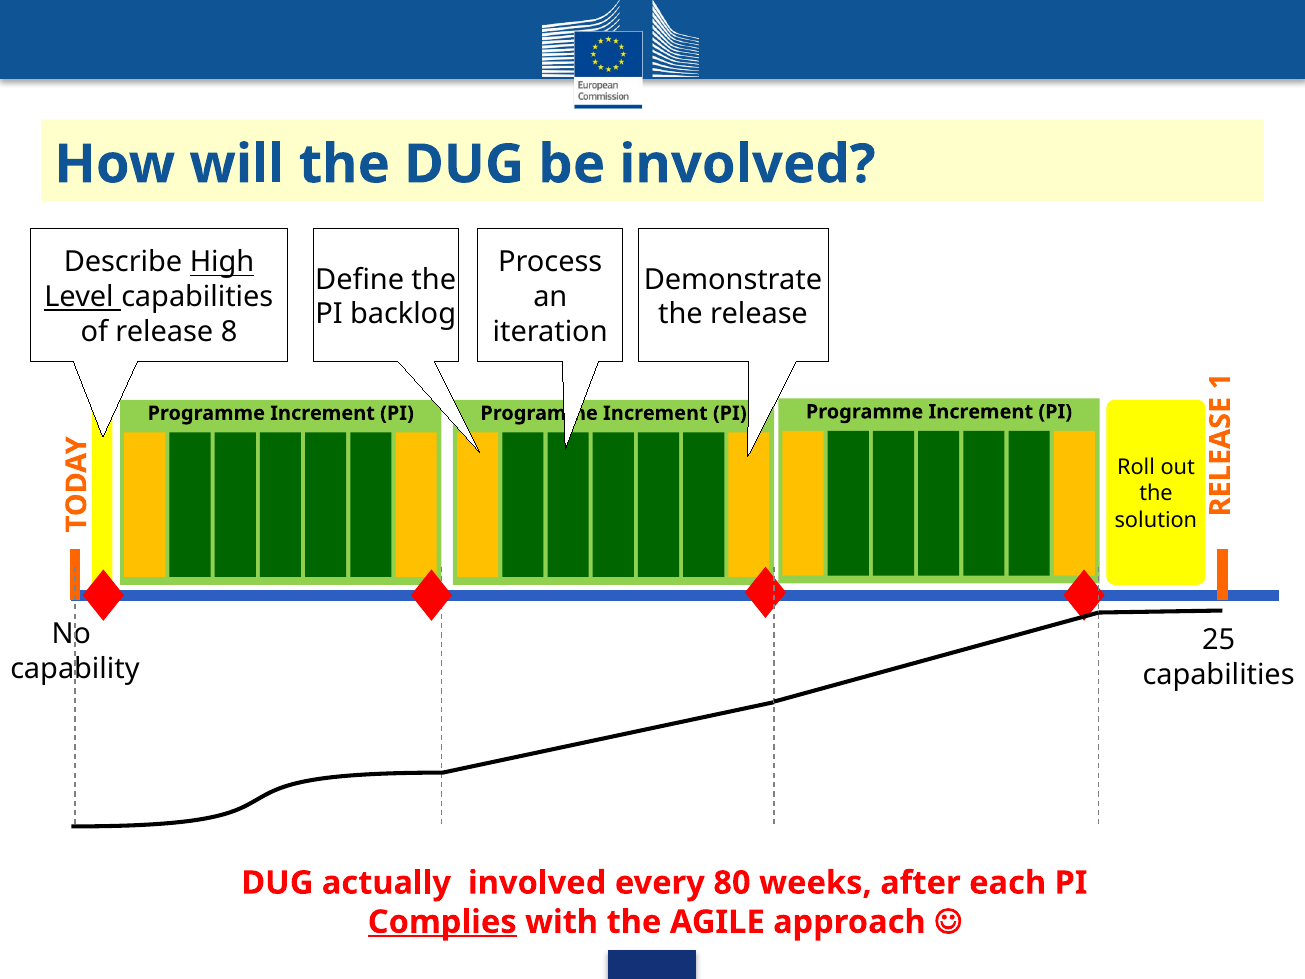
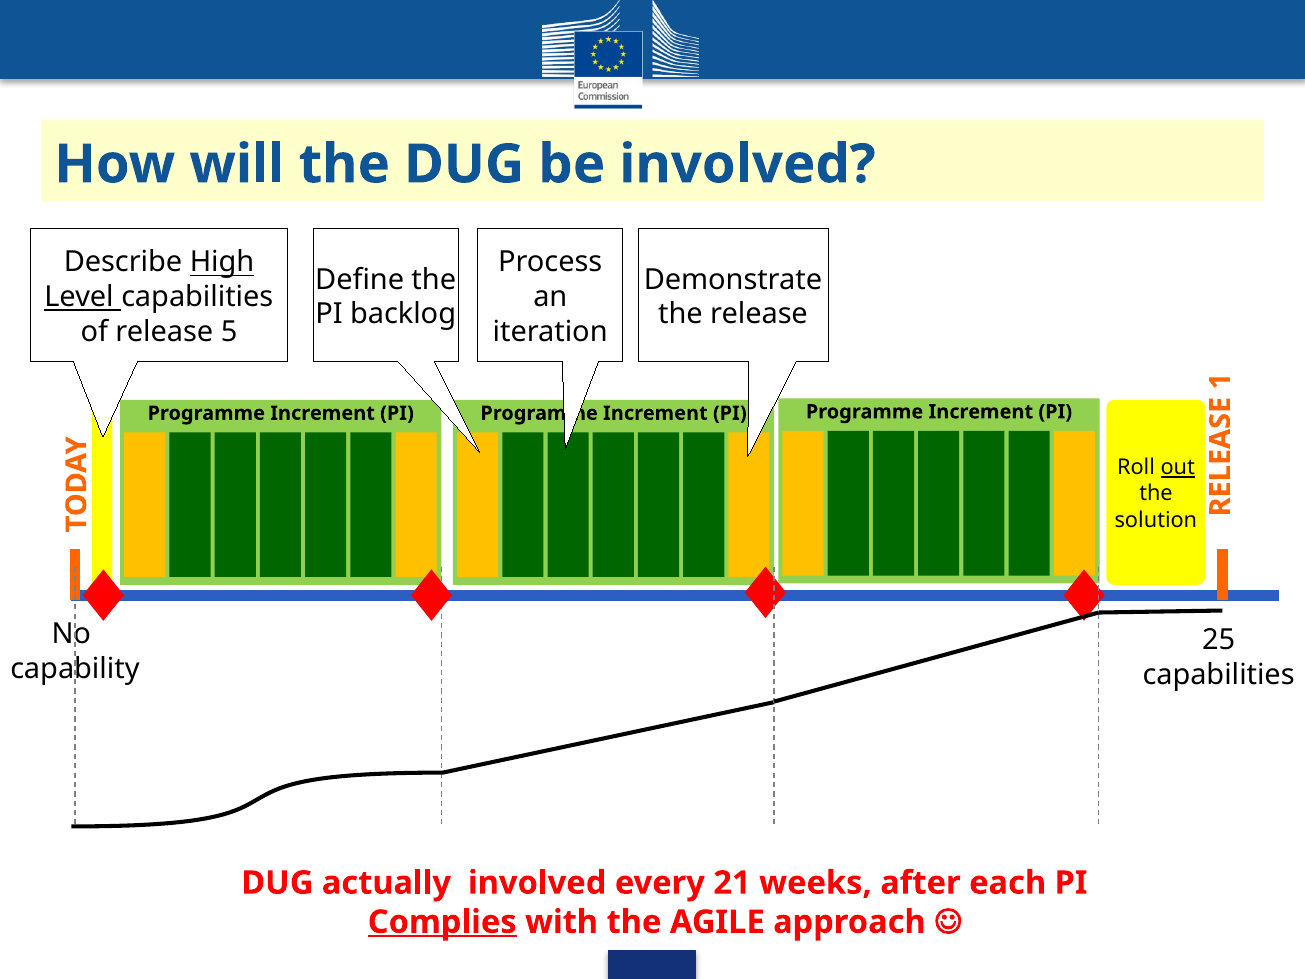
8: 8 -> 5
out underline: none -> present
80: 80 -> 21
